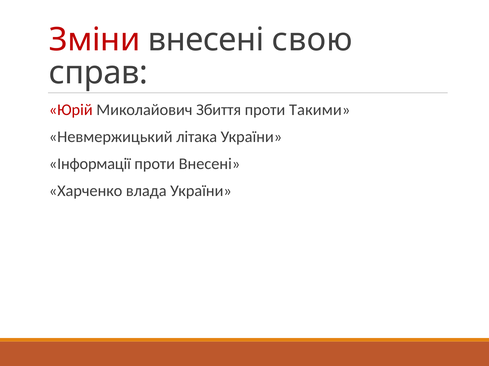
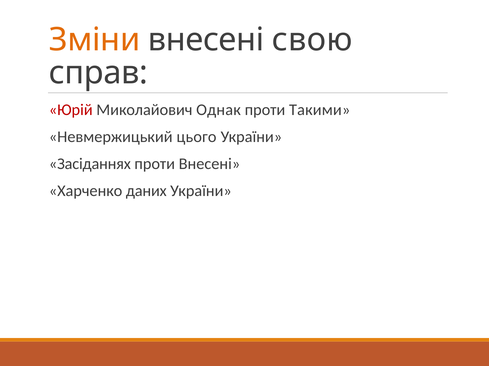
Зміни colour: red -> orange
Збиття: Збиття -> Однак
літака: літака -> цього
Інформації: Інформації -> Засіданнях
влада: влада -> даних
